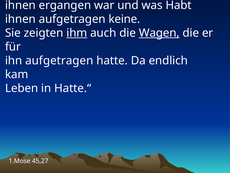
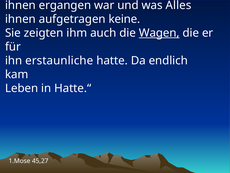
Habt: Habt -> Alles
ihm underline: present -> none
ihn aufgetragen: aufgetragen -> erstaunliche
